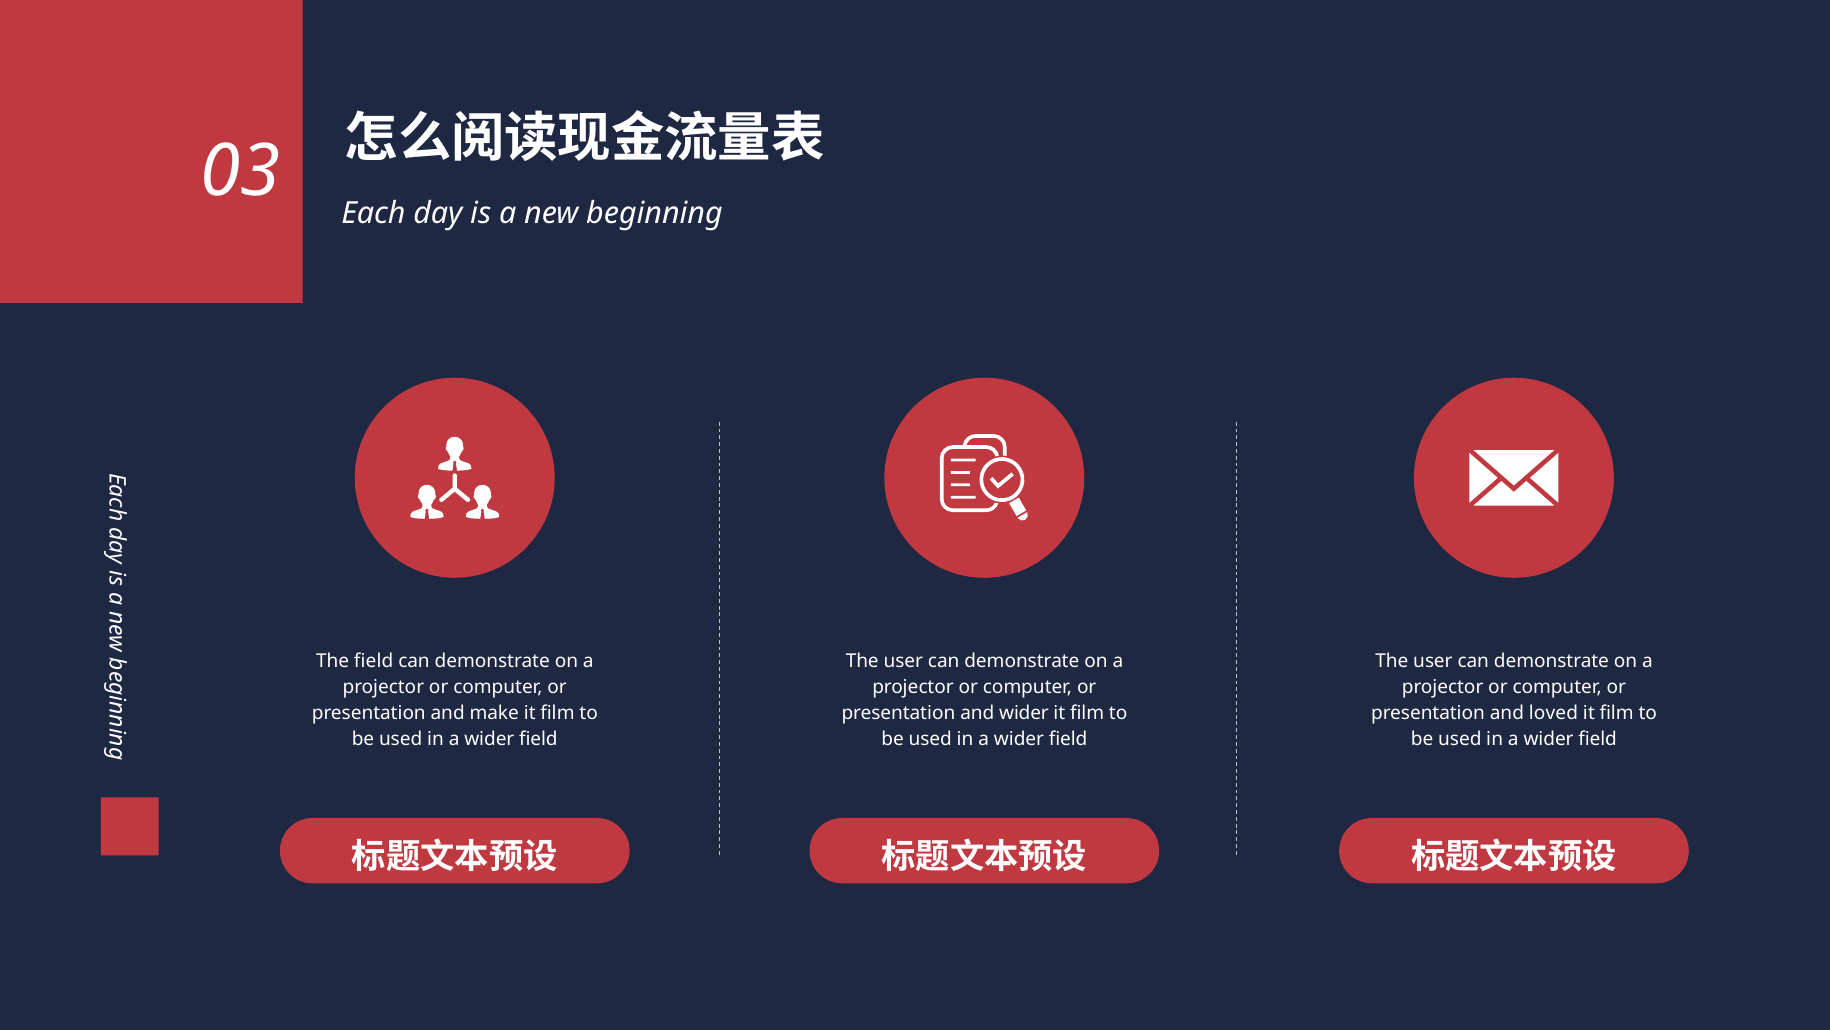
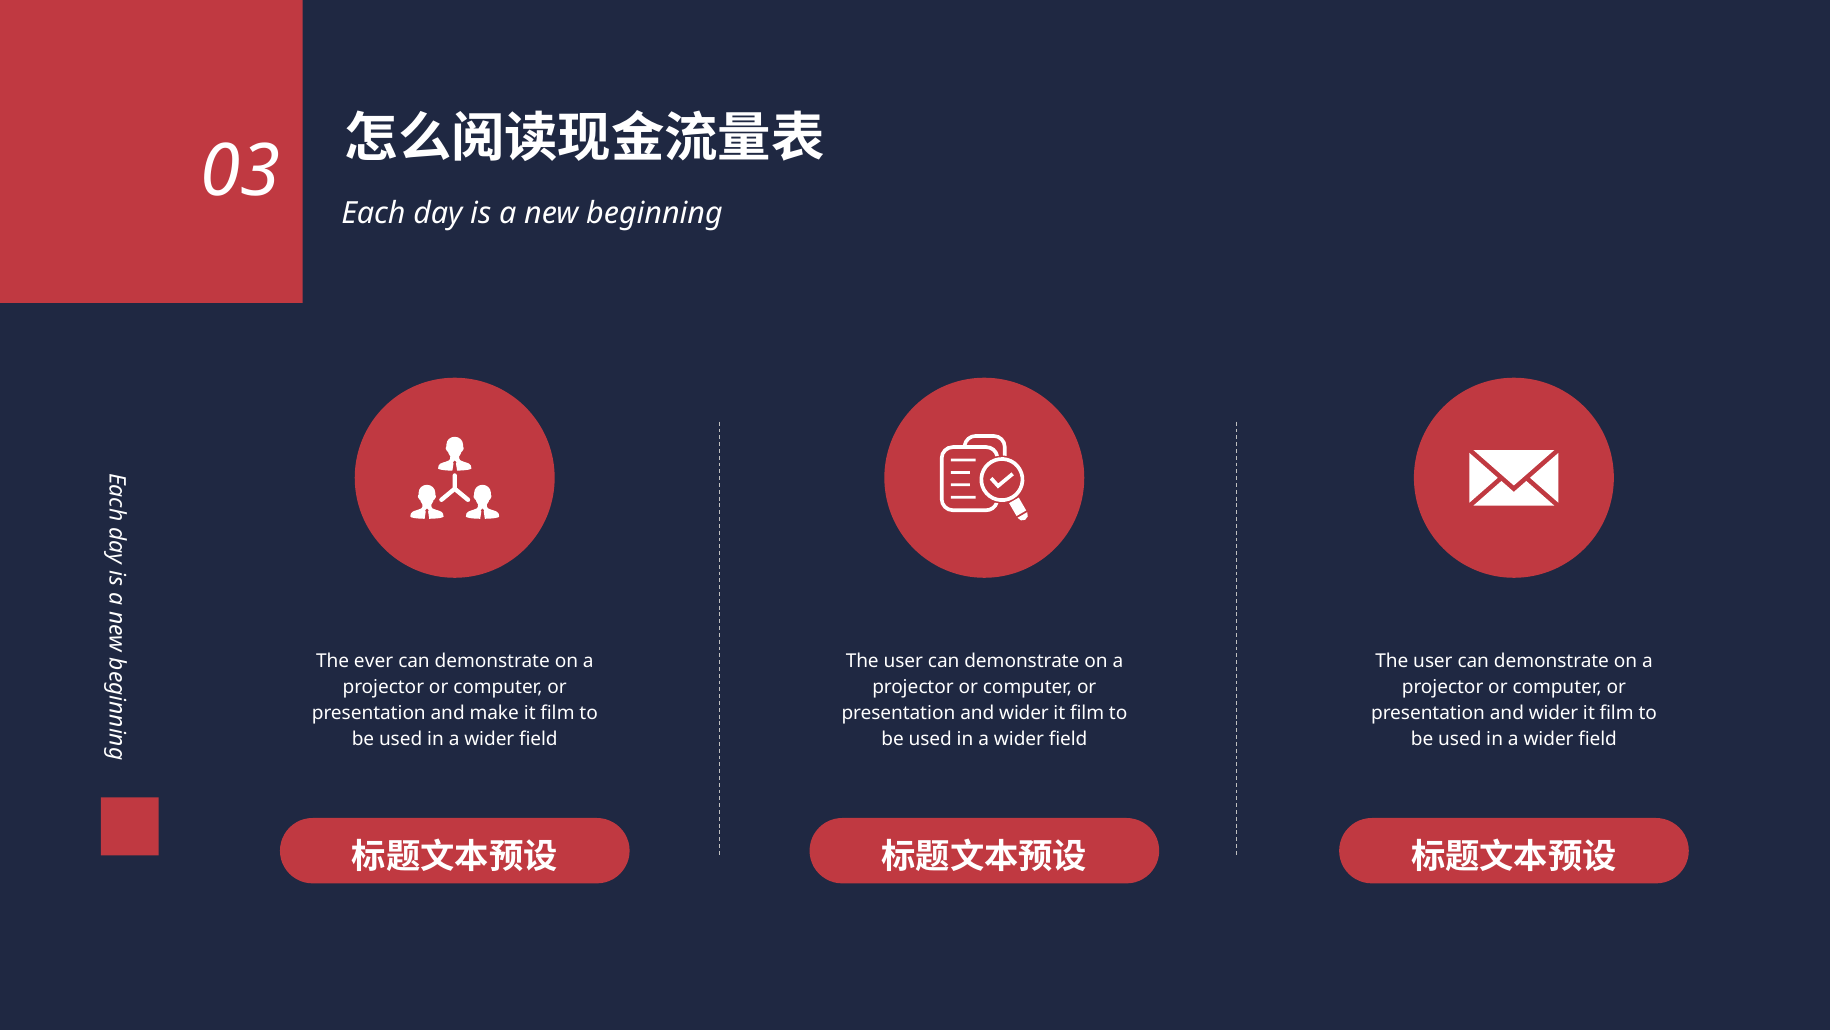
The field: field -> ever
loved at (1553, 713): loved -> wider
